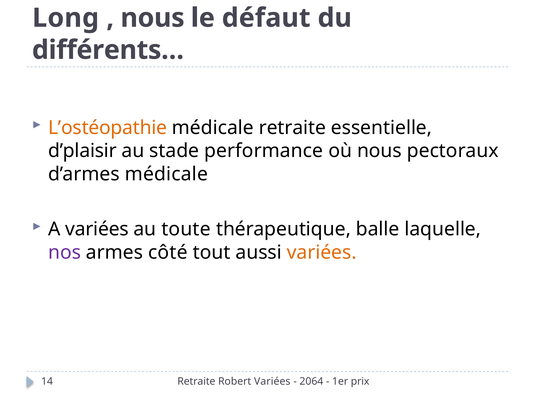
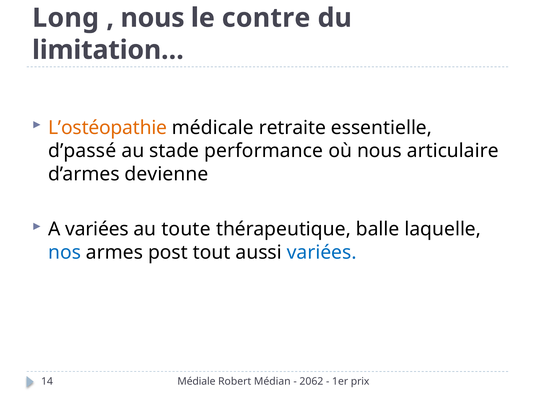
défaut: défaut -> contre
différents…: différents… -> limitation…
d’plaisir: d’plaisir -> d’passé
pectoraux: pectoraux -> articulaire
d’armes médicale: médicale -> devienne
nos colour: purple -> blue
côté: côté -> post
variées at (322, 253) colour: orange -> blue
Retraite at (196, 382): Retraite -> Médiale
Robert Variées: Variées -> Médian
2064: 2064 -> 2062
